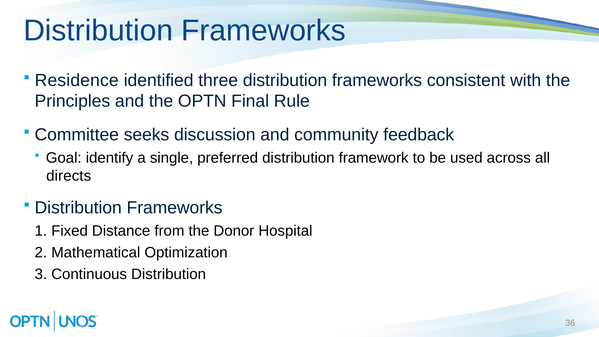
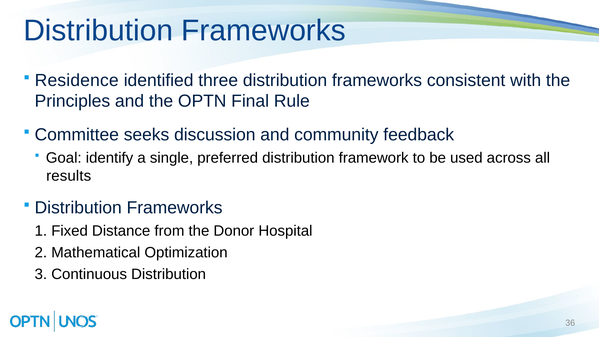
directs: directs -> results
